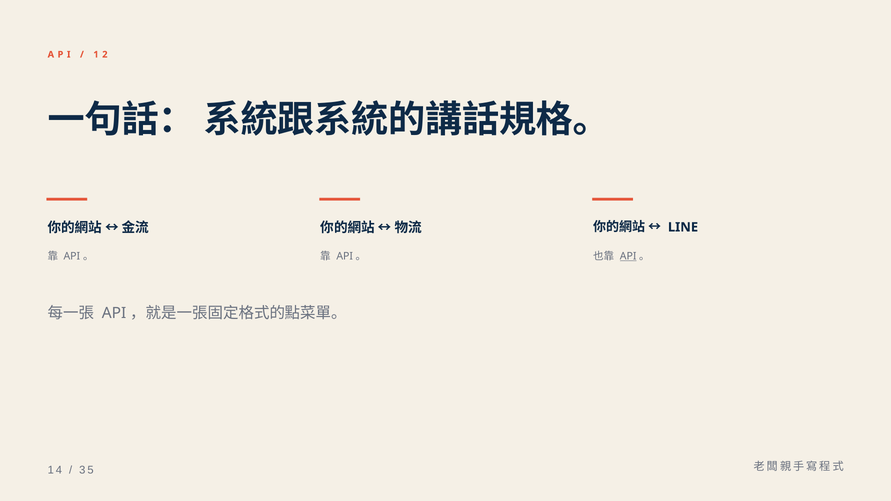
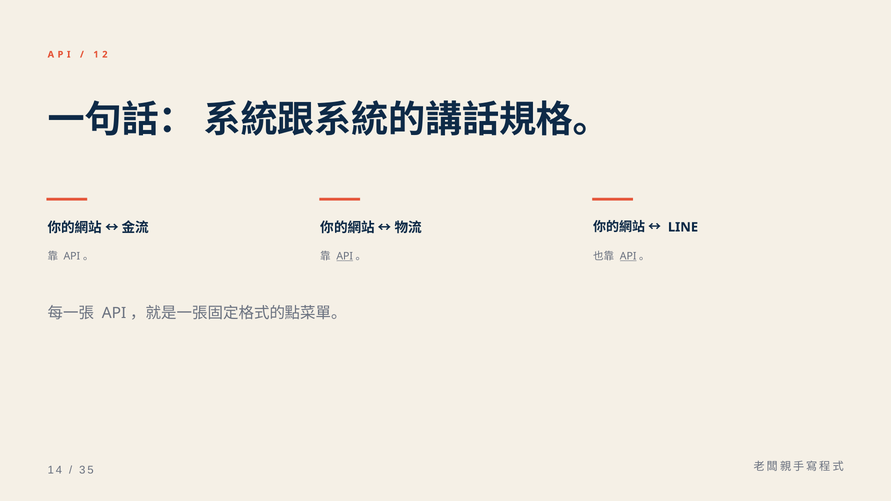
API at (345, 256) underline: none -> present
